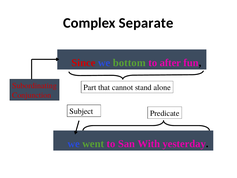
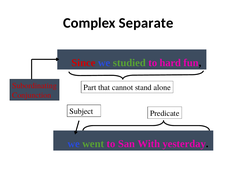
bottom: bottom -> studied
after: after -> hard
